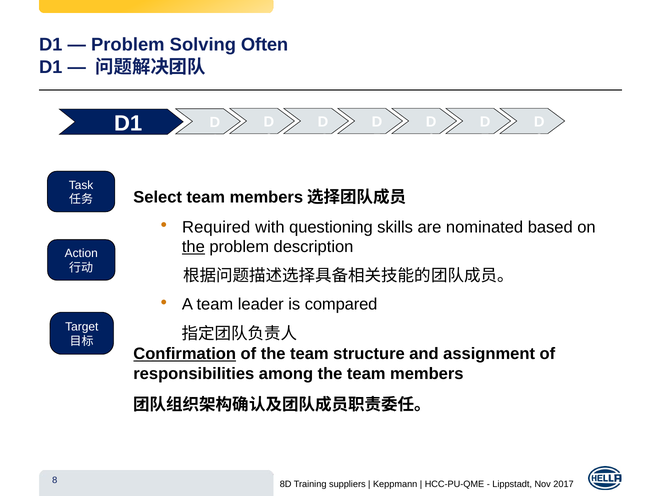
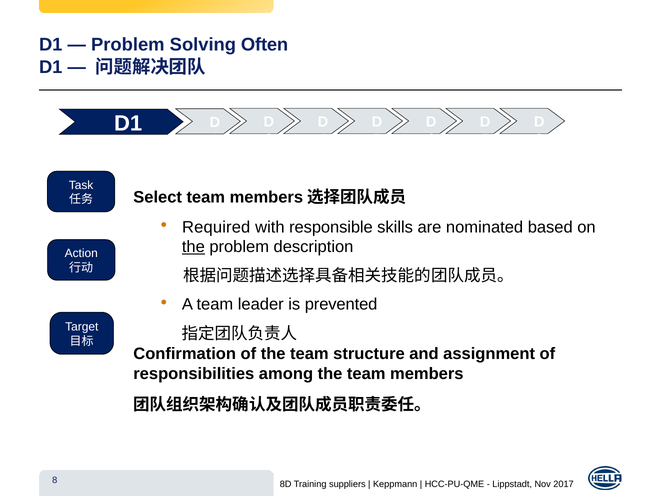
questioning: questioning -> responsible
compared: compared -> prevented
Confirmation underline: present -> none
